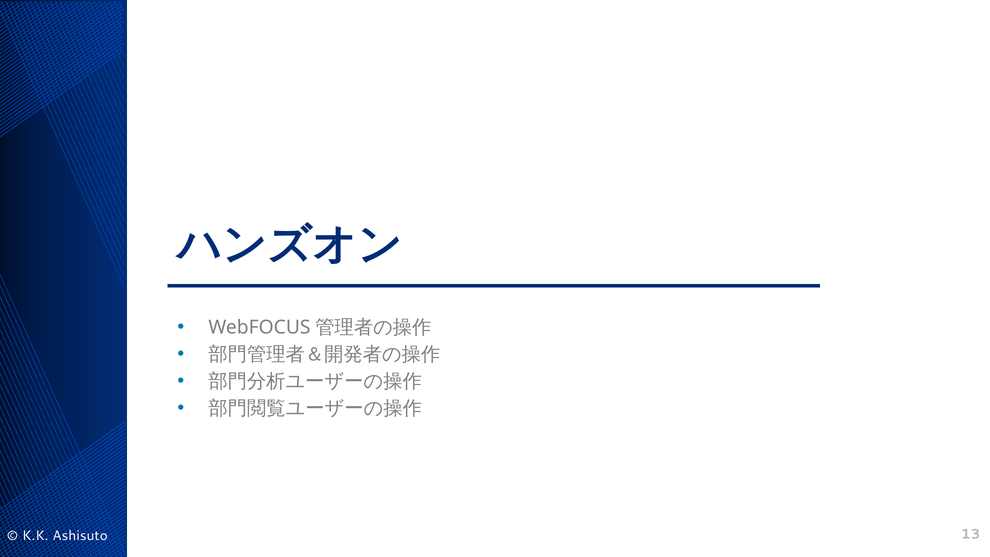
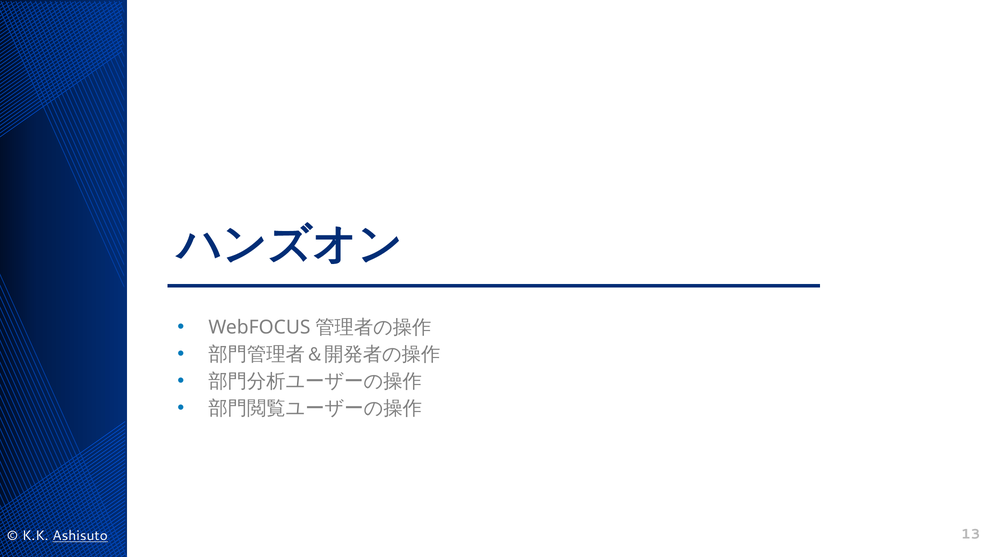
Ashisuto underline: none -> present
